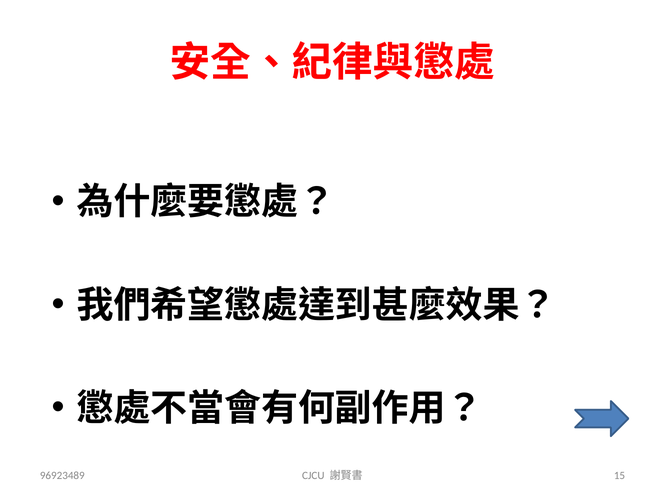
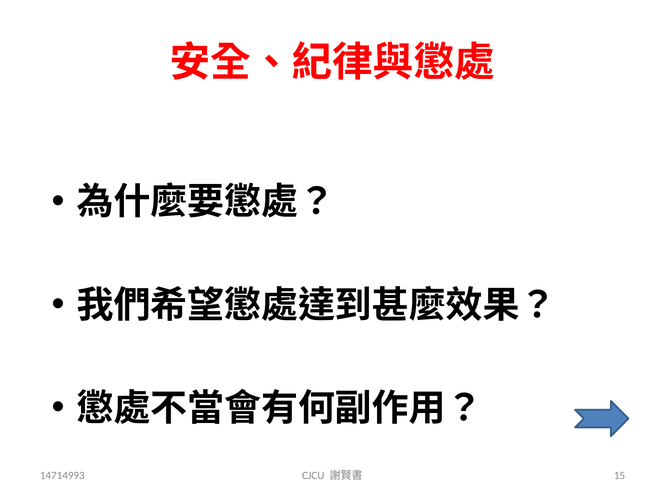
96923489: 96923489 -> 14714993
